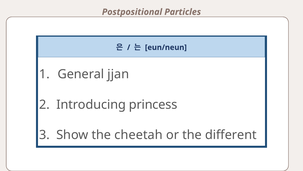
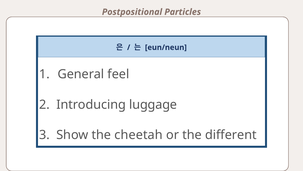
jjan: jjan -> feel
princess: princess -> luggage
